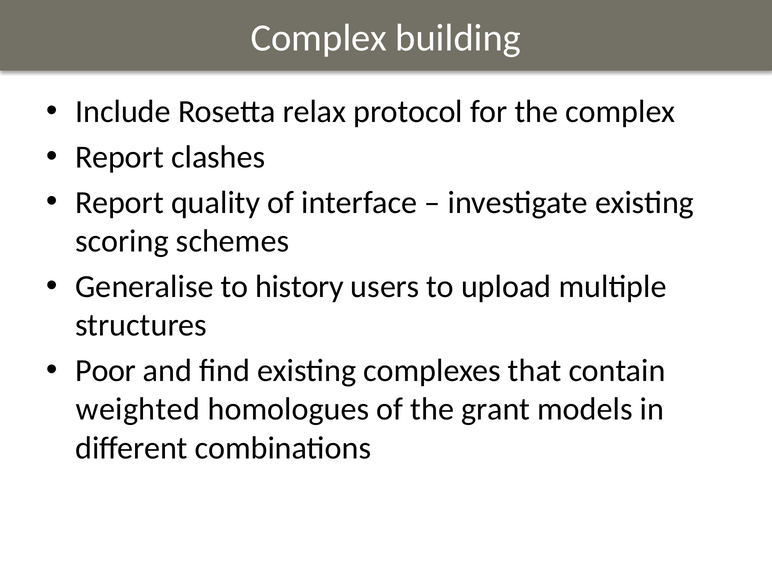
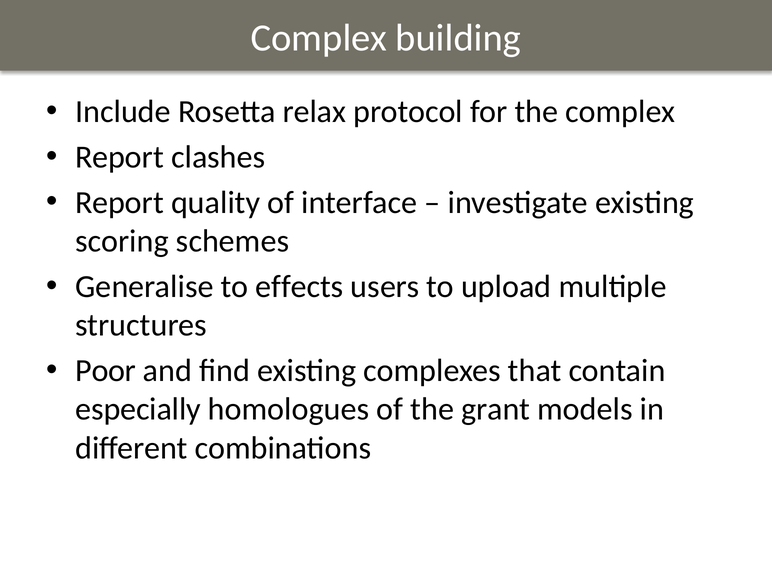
history: history -> effects
weighted: weighted -> especially
